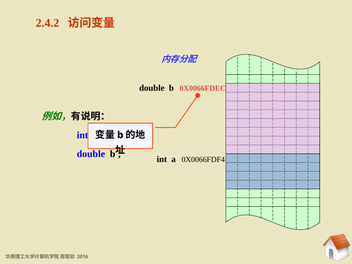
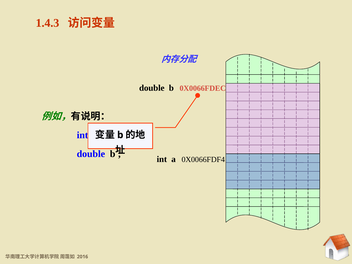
2.4.2: 2.4.2 -> 1.4.3
